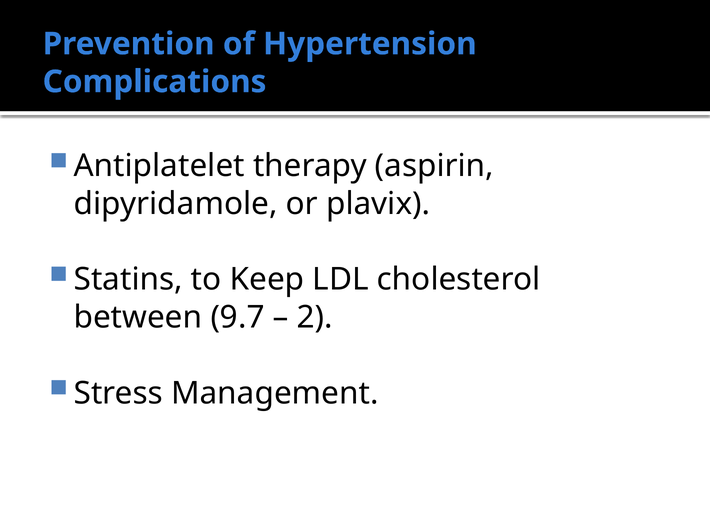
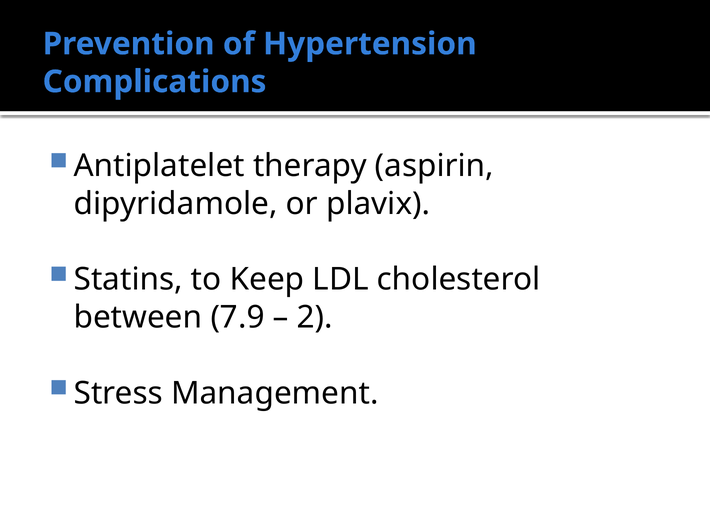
9.7: 9.7 -> 7.9
